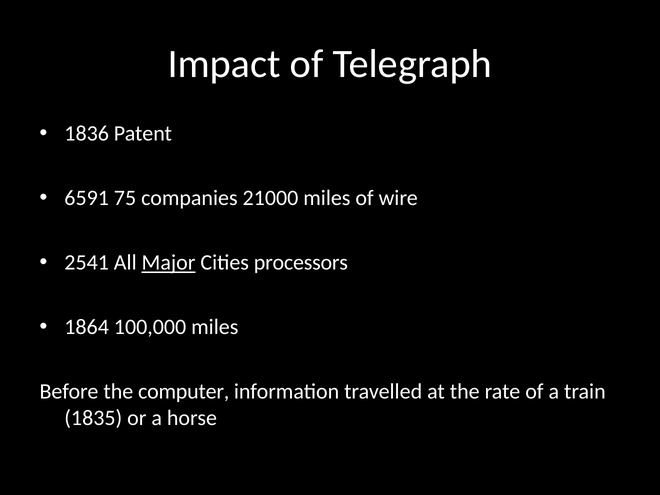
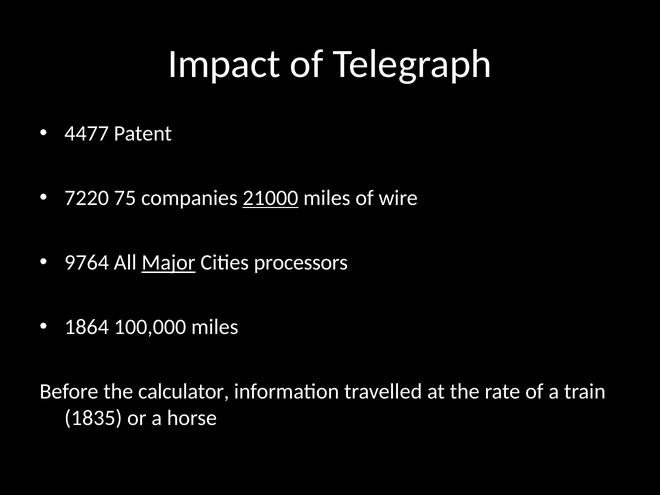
1836: 1836 -> 4477
6591: 6591 -> 7220
21000 underline: none -> present
2541: 2541 -> 9764
computer: computer -> calculator
